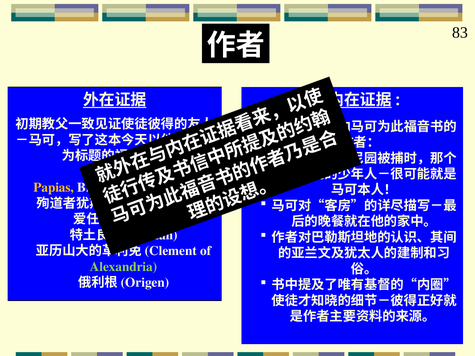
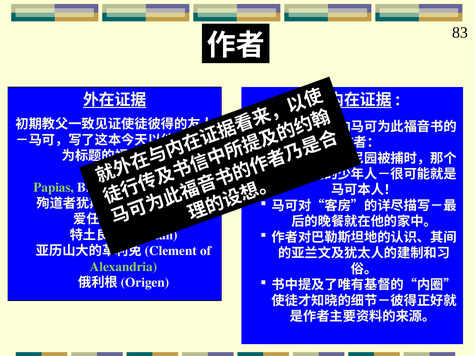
Papias colour: yellow -> light green
